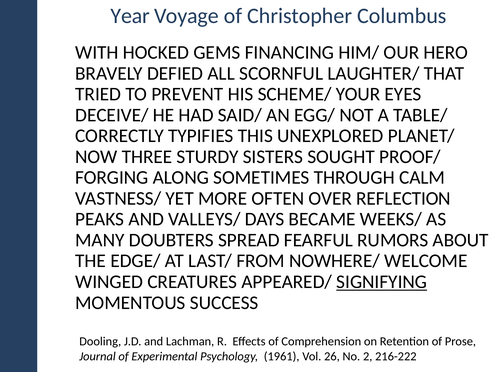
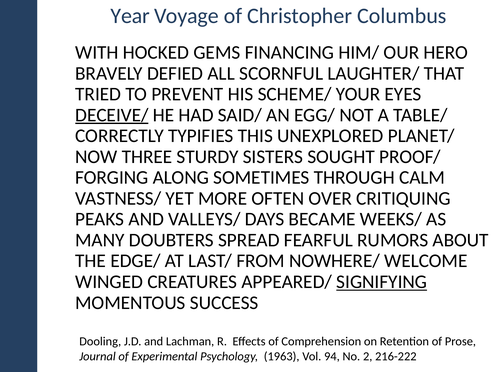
DECEIVE/ underline: none -> present
REFLECTION: REFLECTION -> CRITIQUING
1961: 1961 -> 1963
26: 26 -> 94
